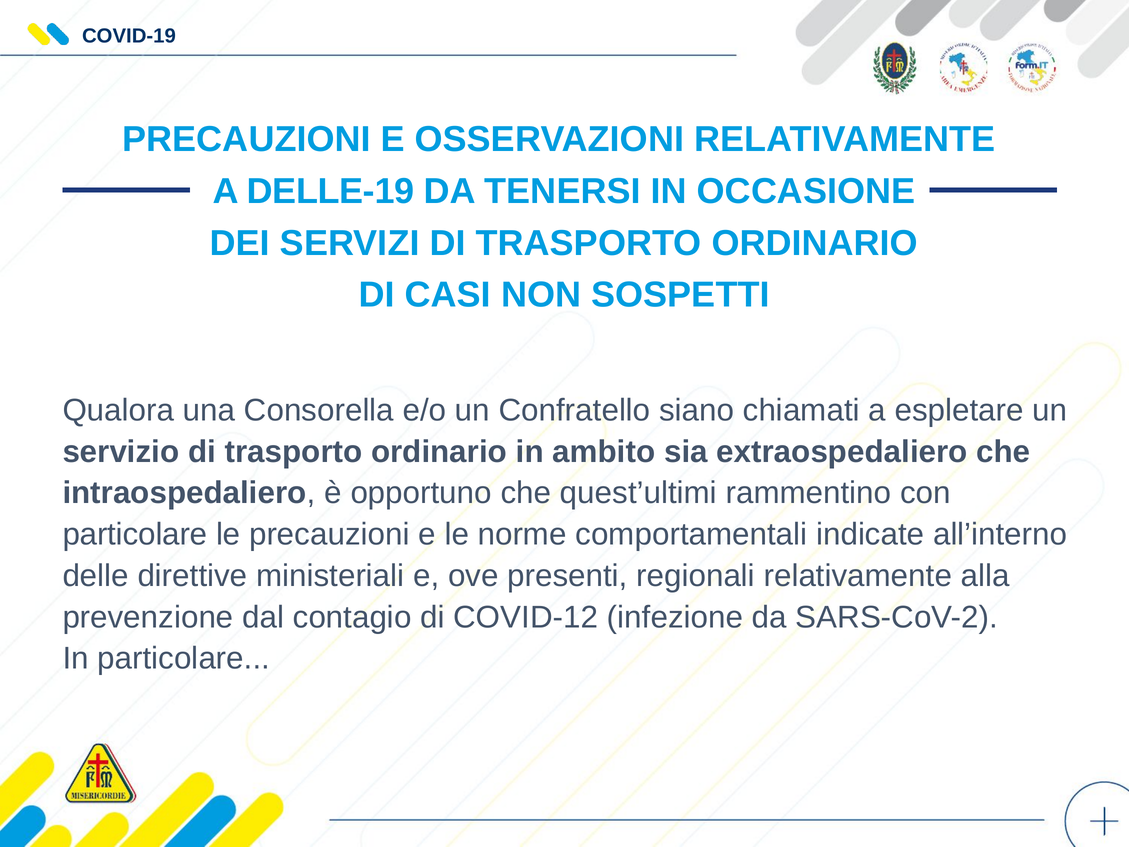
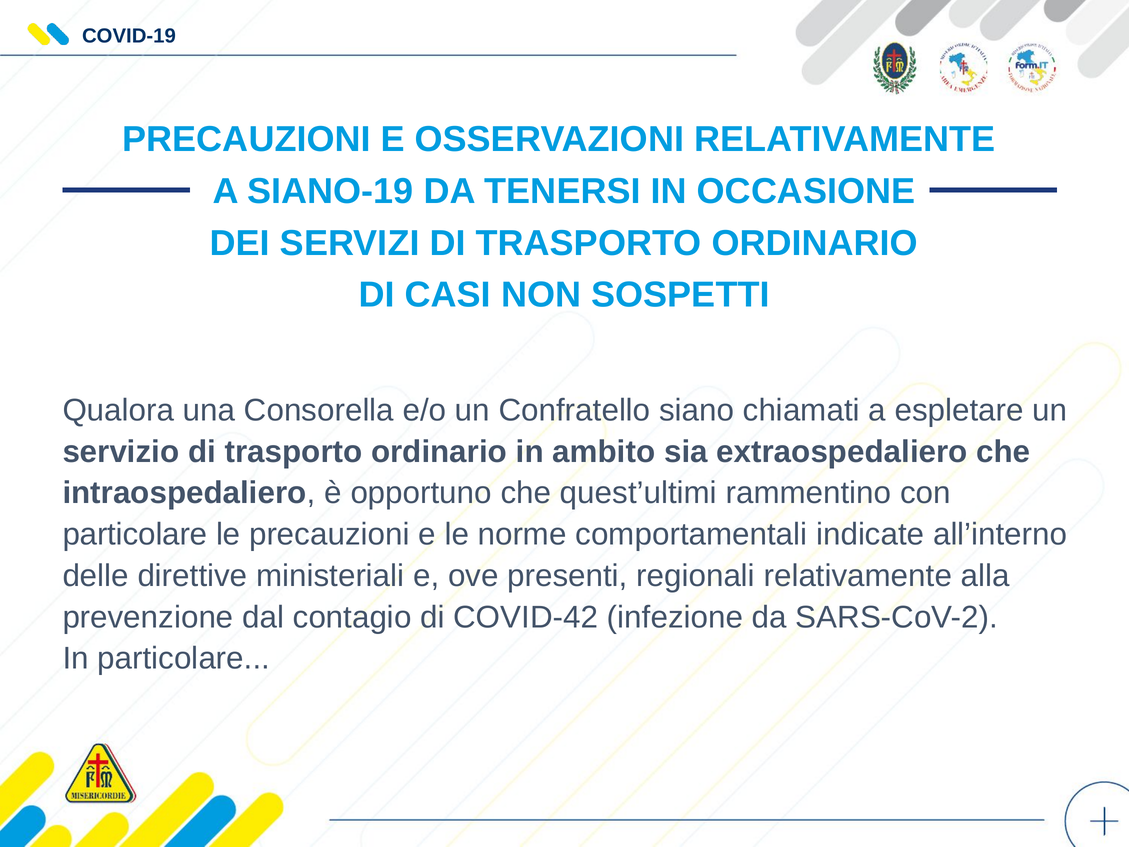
DELLE-19: DELLE-19 -> SIANO-19
COVID-12: COVID-12 -> COVID-42
